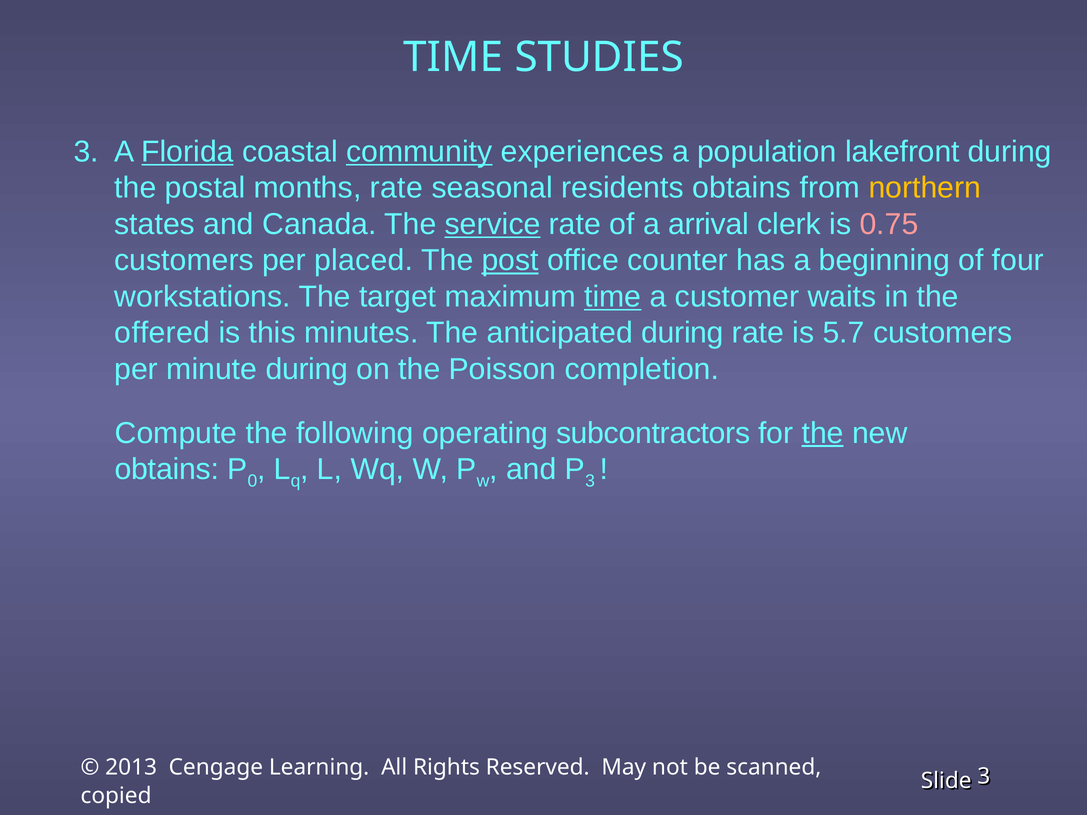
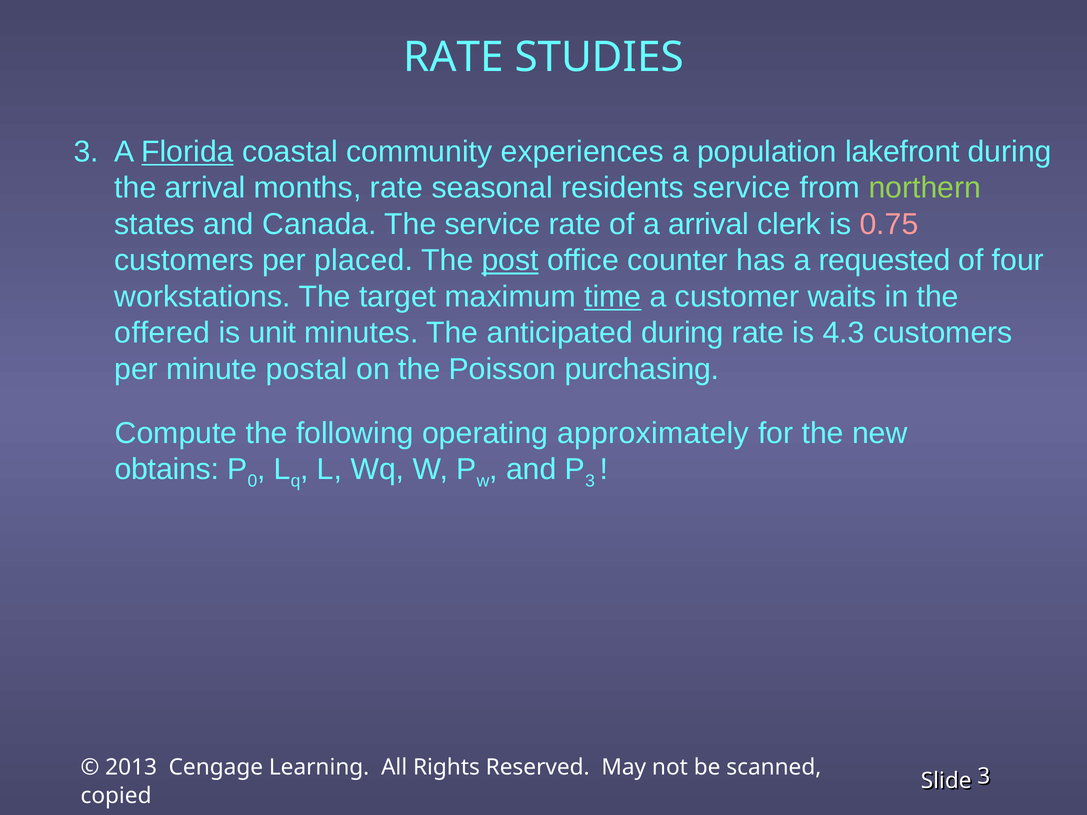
TIME at (453, 58): TIME -> RATE
community underline: present -> none
the postal: postal -> arrival
residents obtains: obtains -> service
northern colour: yellow -> light green
service at (493, 224) underline: present -> none
beginning: beginning -> requested
this: this -> unit
5.7: 5.7 -> 4.3
minute during: during -> postal
completion: completion -> purchasing
subcontractors: subcontractors -> approximately
the at (823, 433) underline: present -> none
